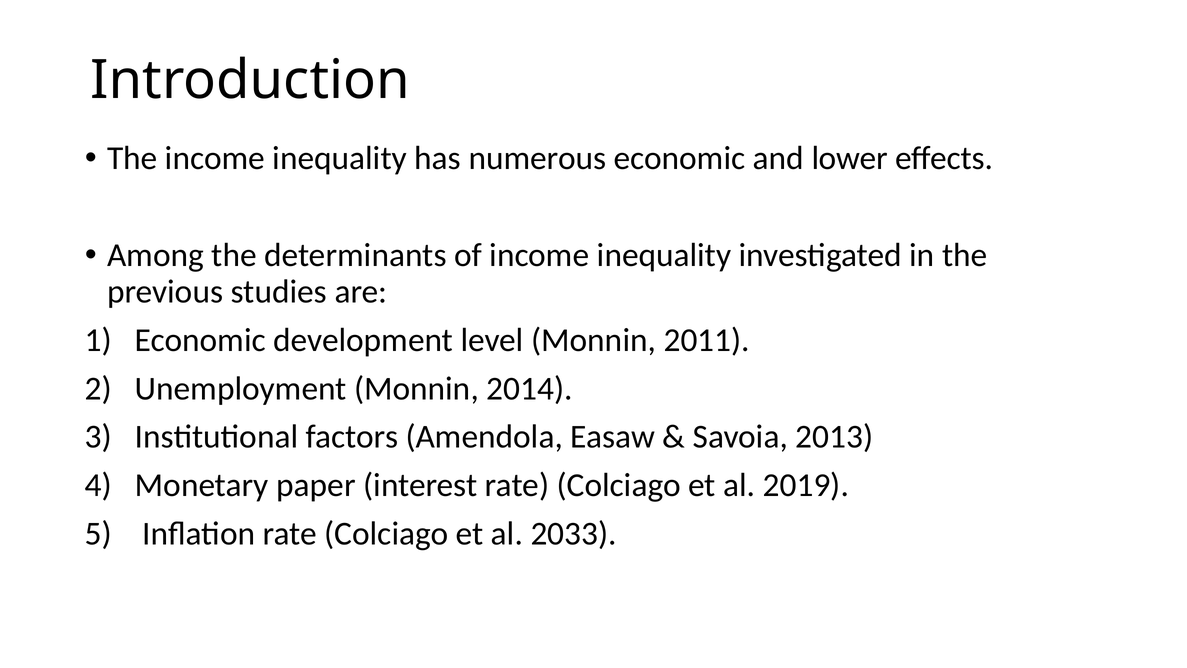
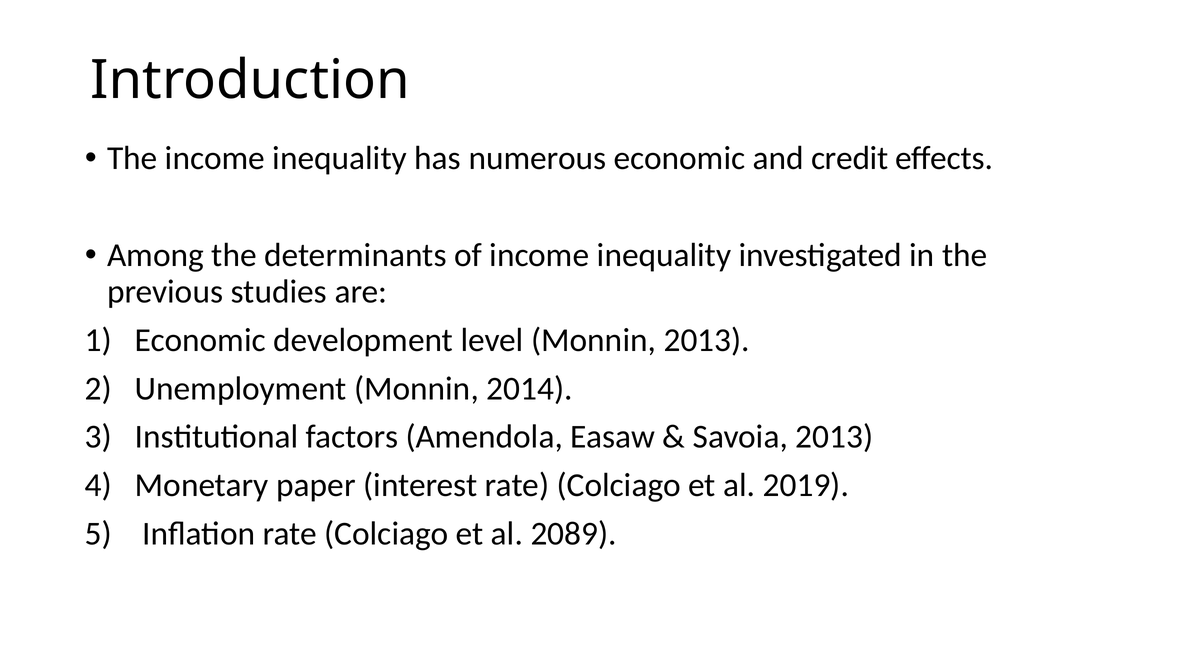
lower: lower -> credit
Monnin 2011: 2011 -> 2013
2033: 2033 -> 2089
